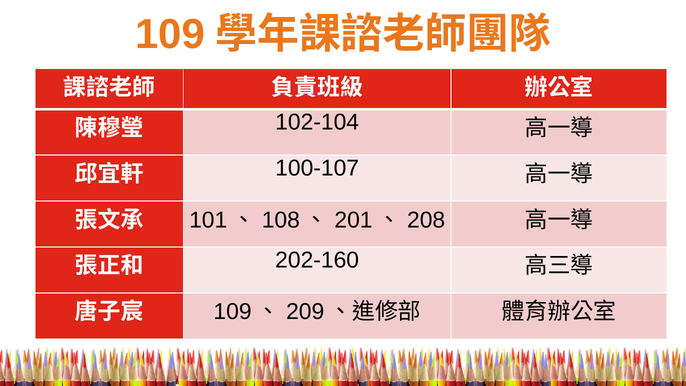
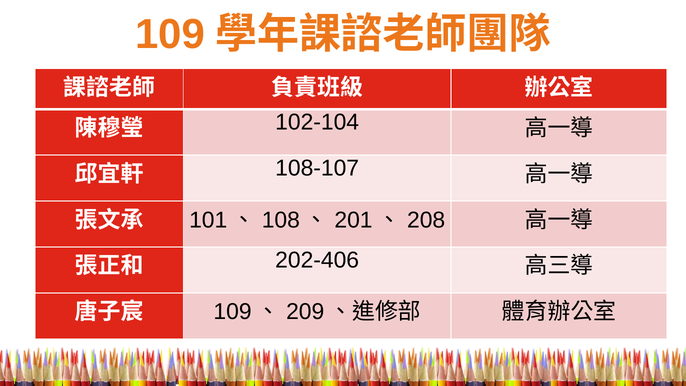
100-107: 100-107 -> 108-107
202-160: 202-160 -> 202-406
